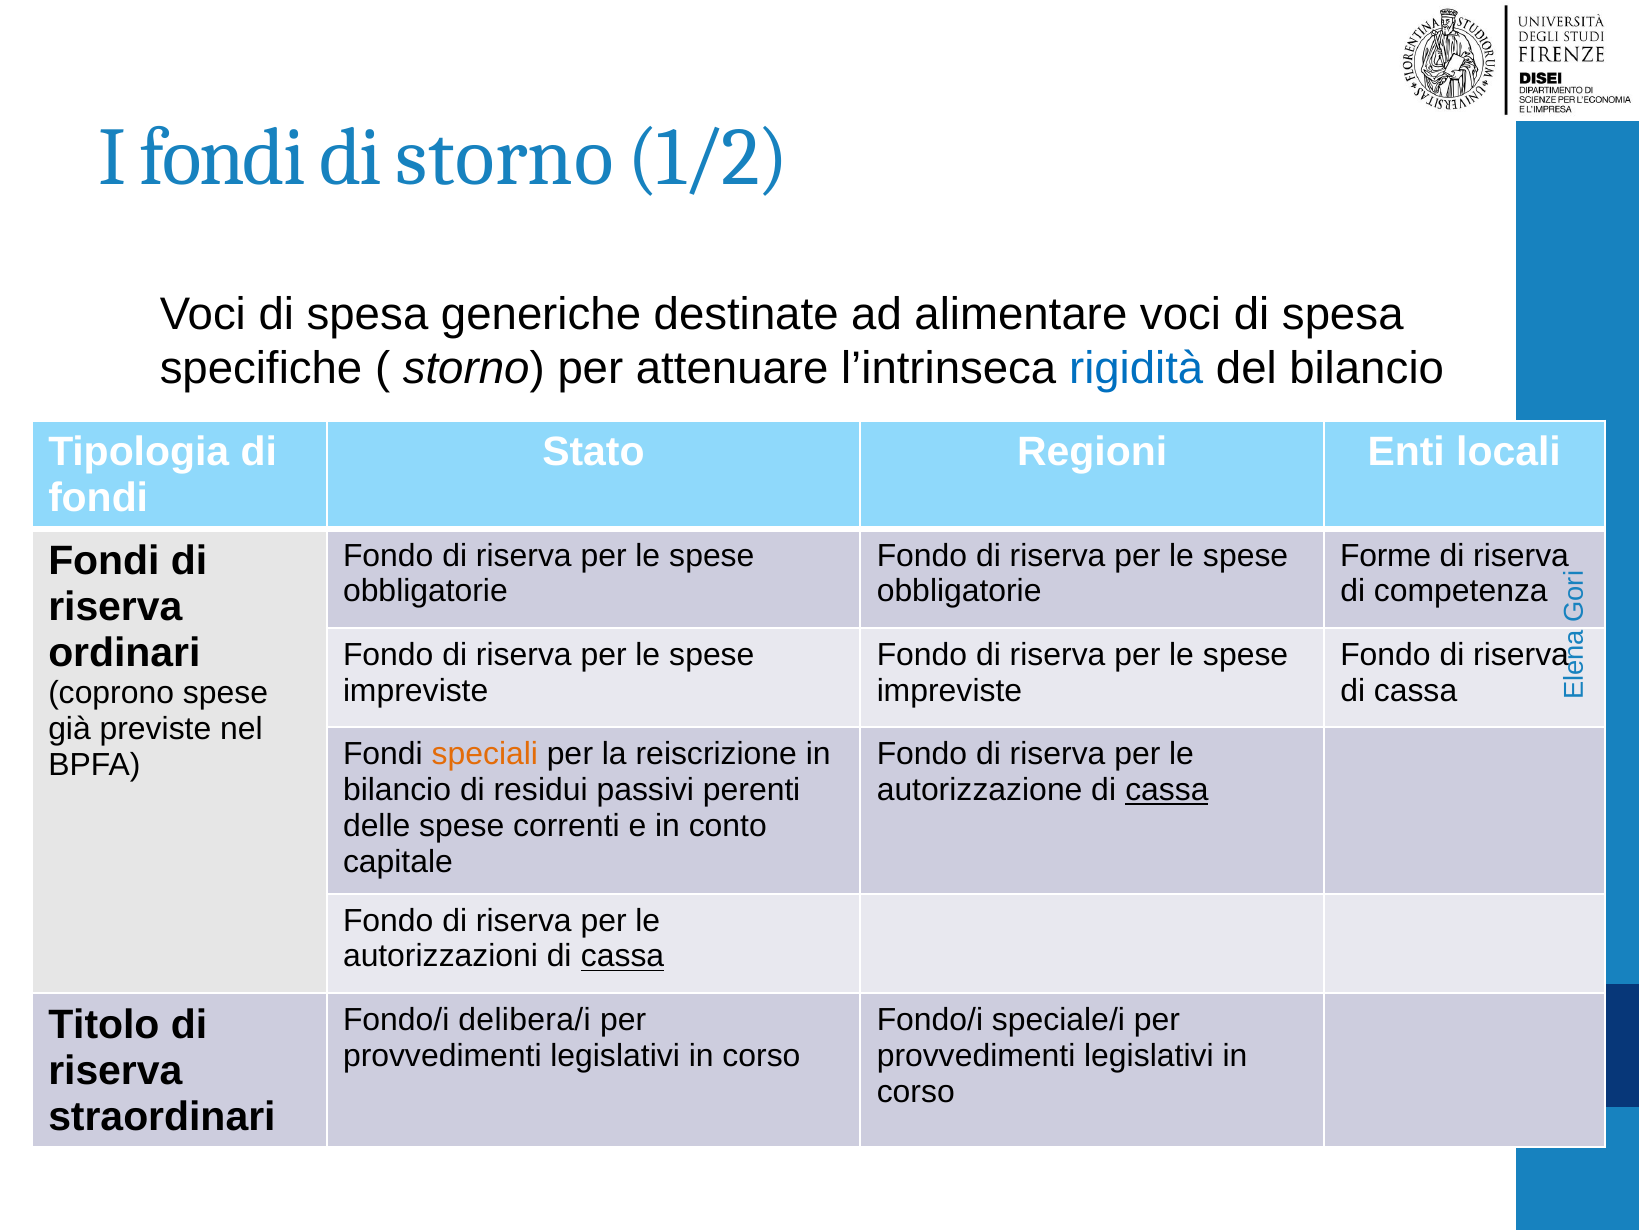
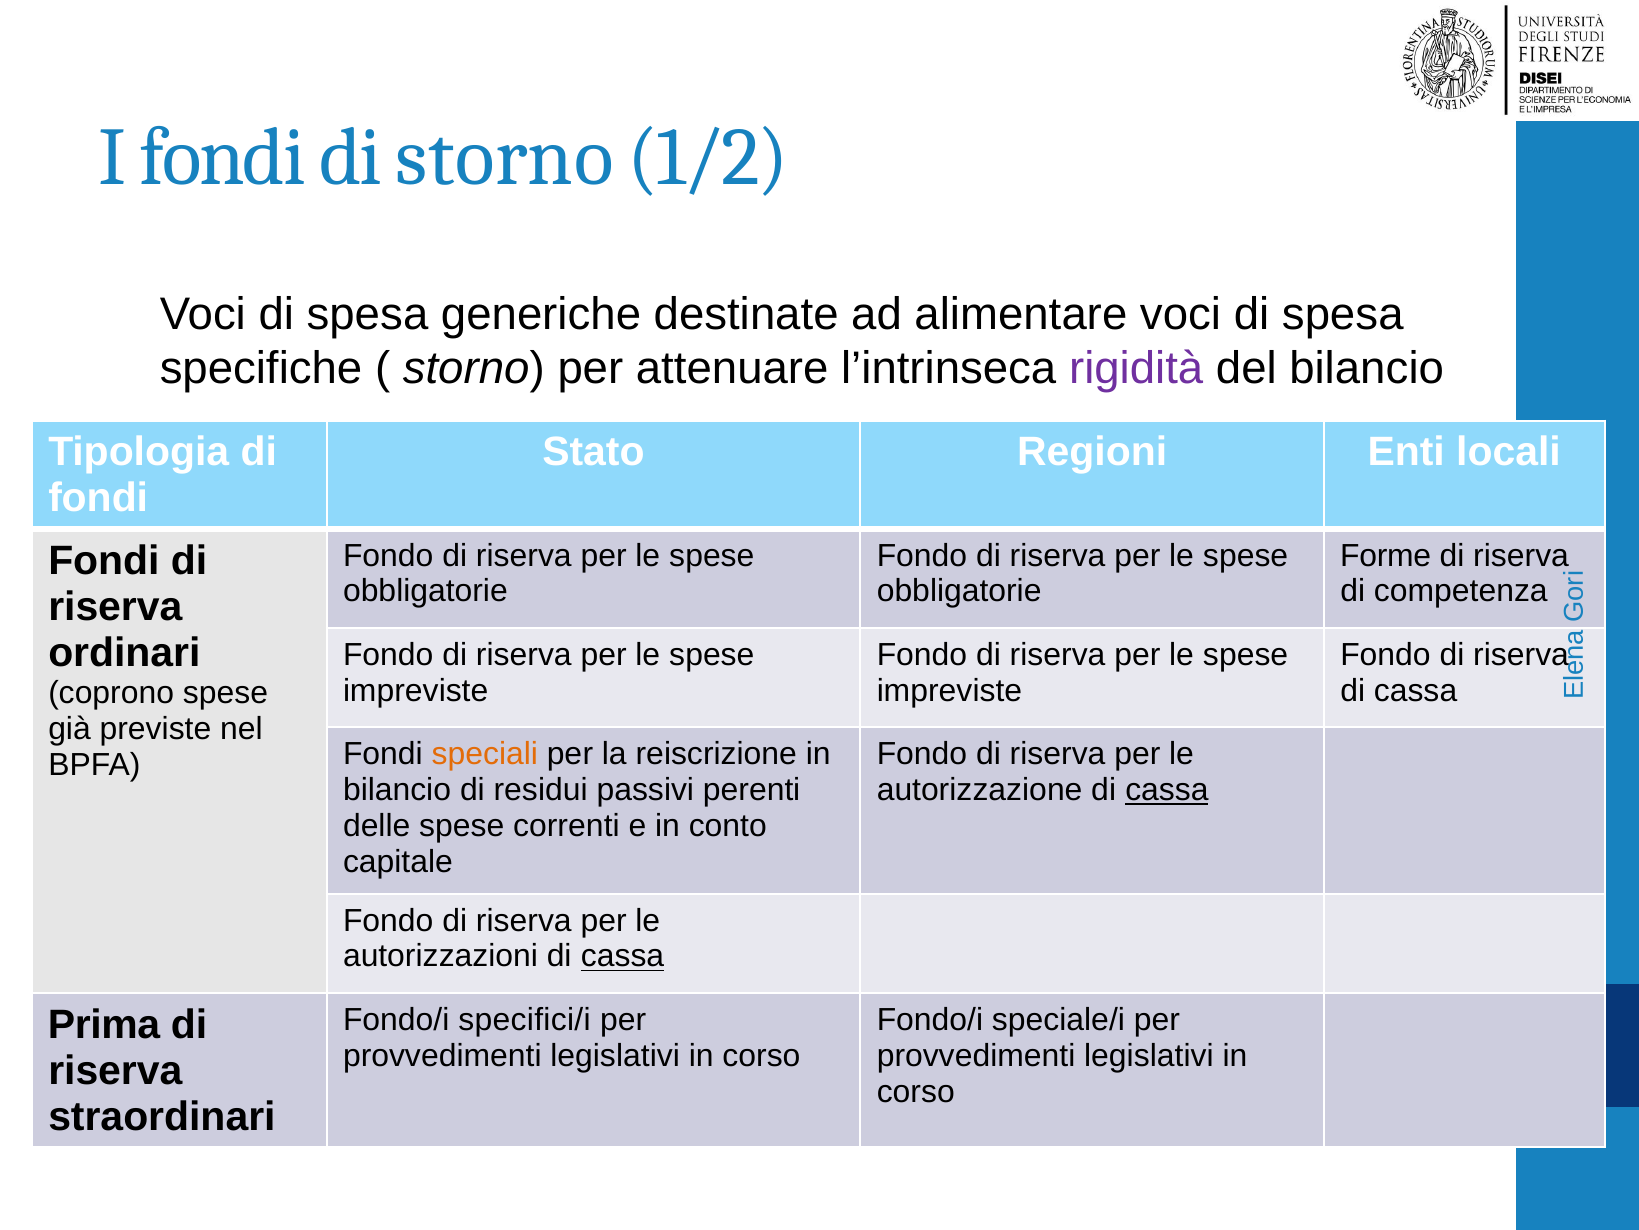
rigidità colour: blue -> purple
delibera/i: delibera/i -> specifici/i
Titolo: Titolo -> Prima
